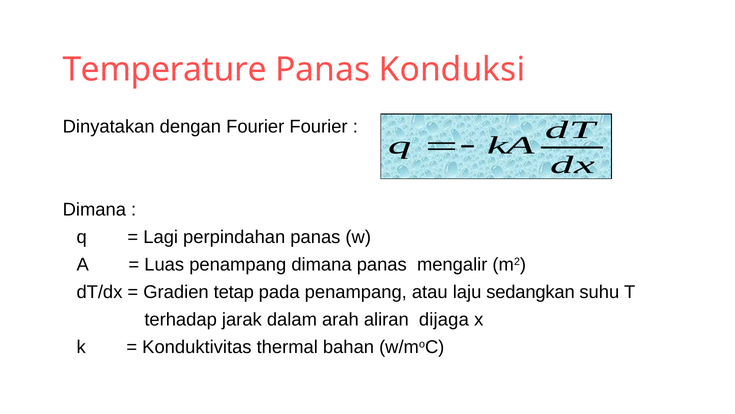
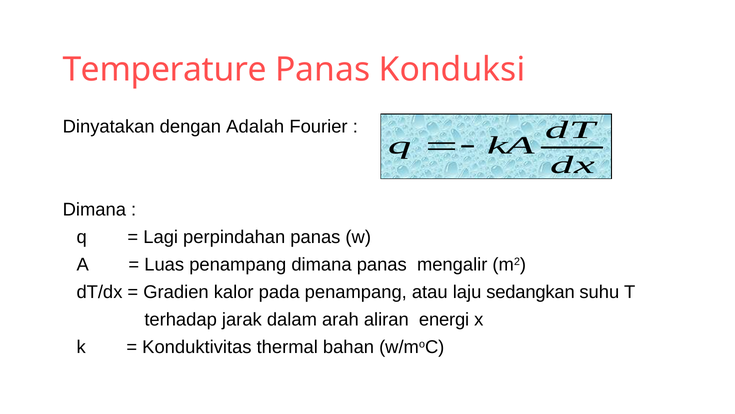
dengan Fourier: Fourier -> Adalah
tetap: tetap -> kalor
dijaga: dijaga -> energi
